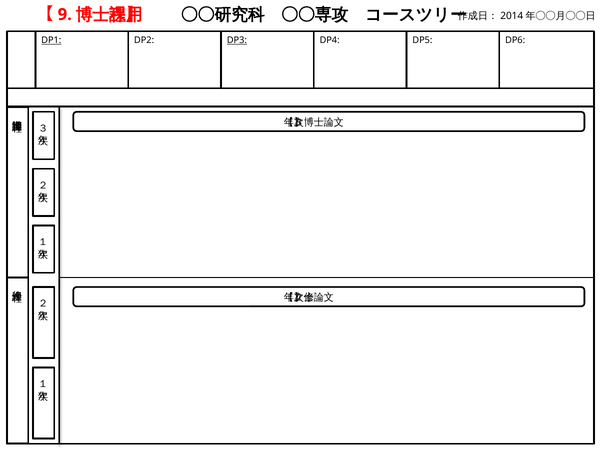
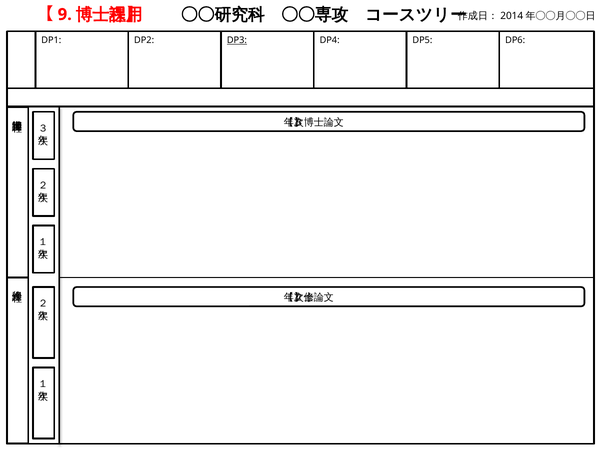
DP1 underline: present -> none
